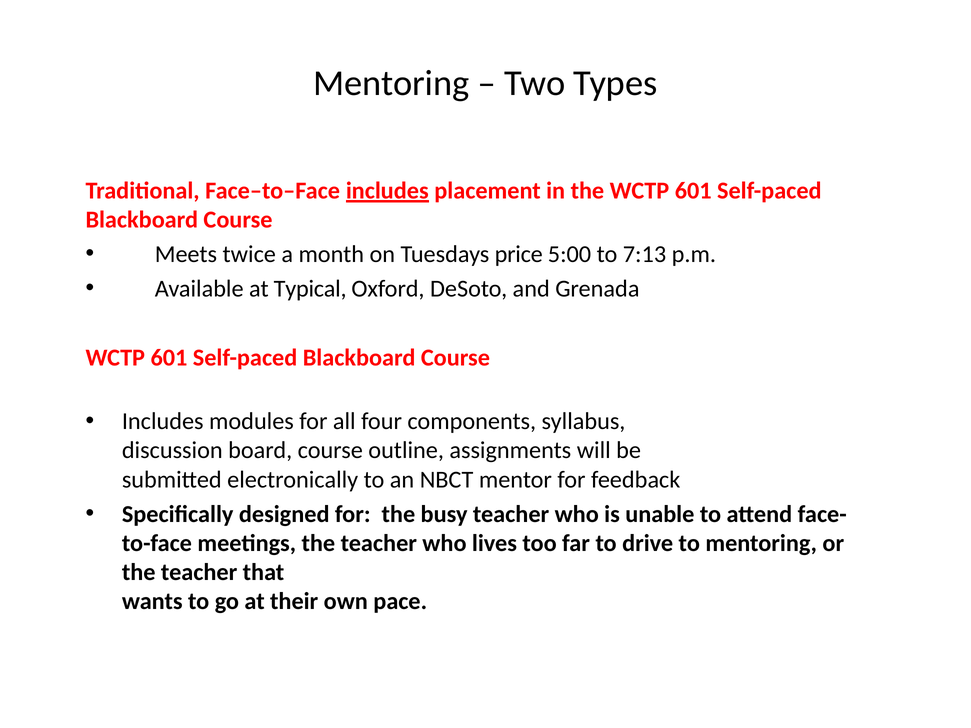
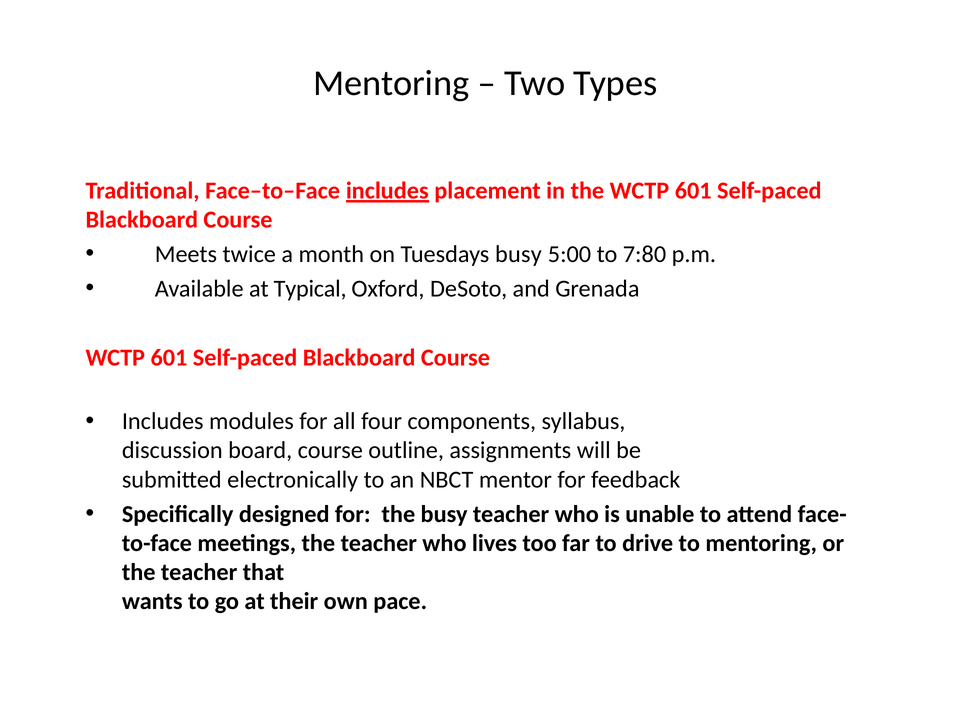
Tuesdays price: price -> busy
7:13: 7:13 -> 7:80
